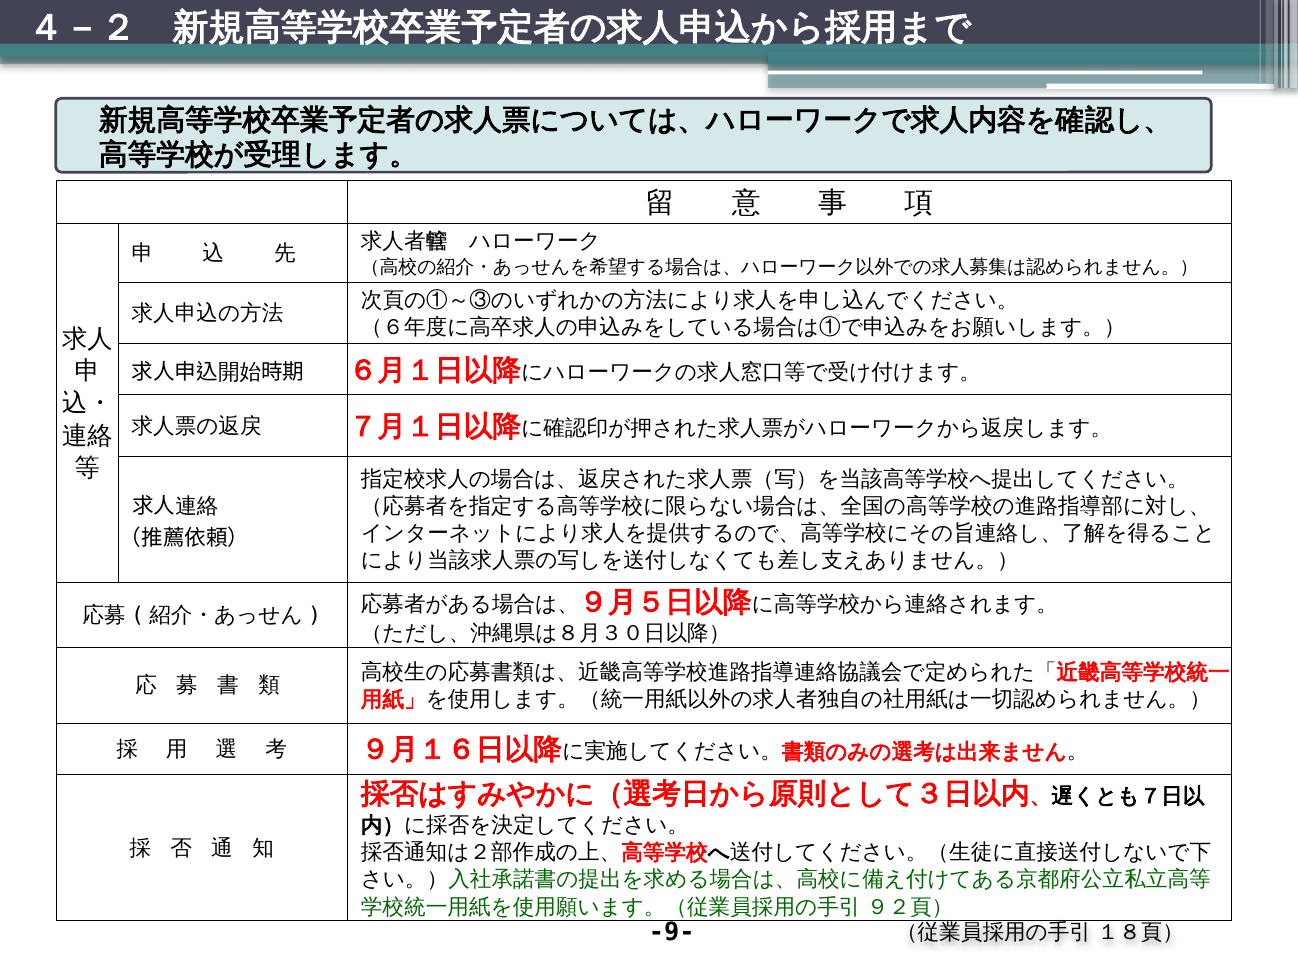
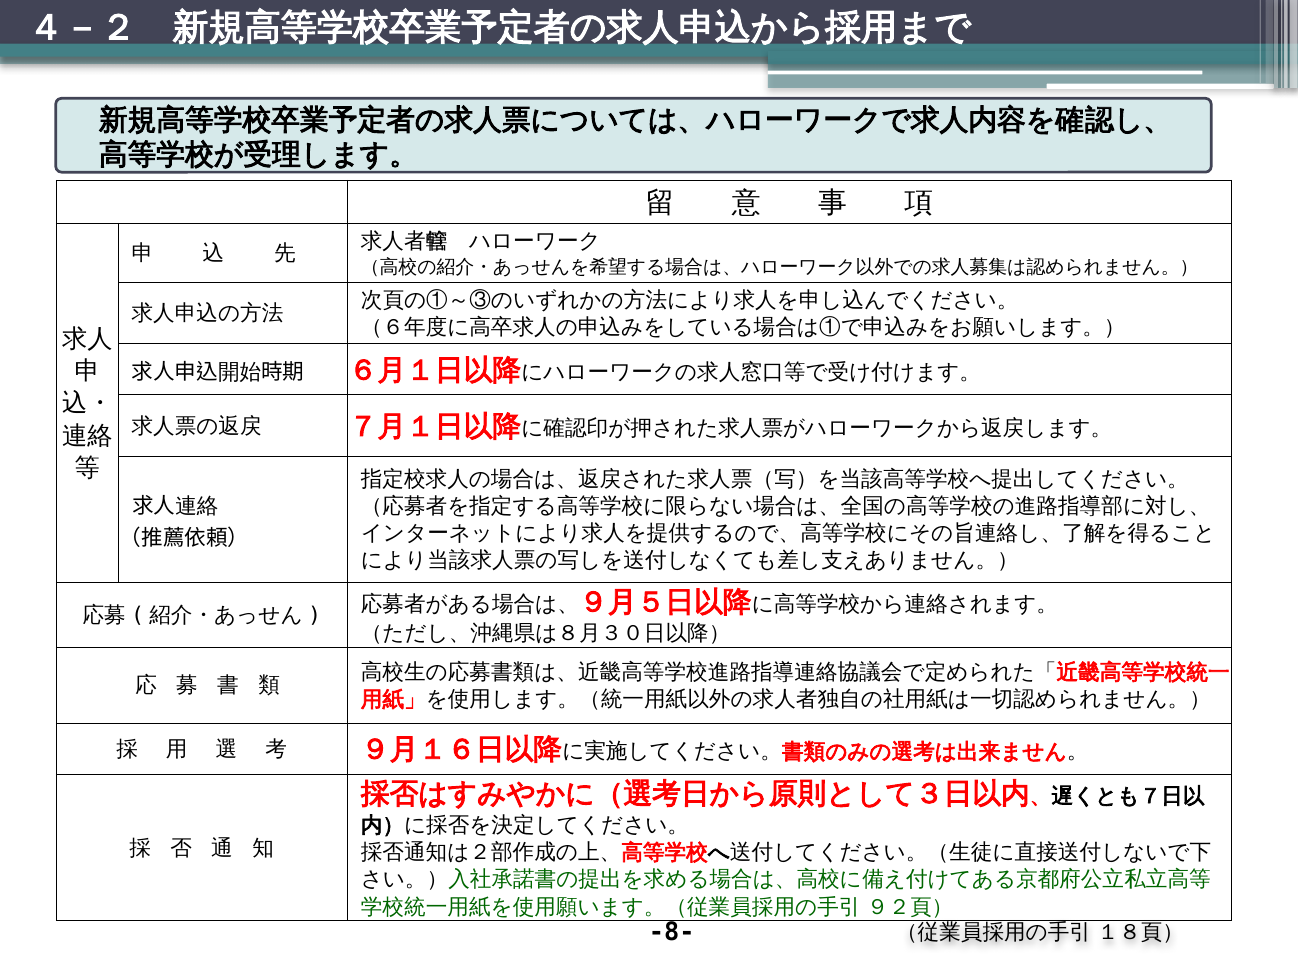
-9-: -9- -> -8-
